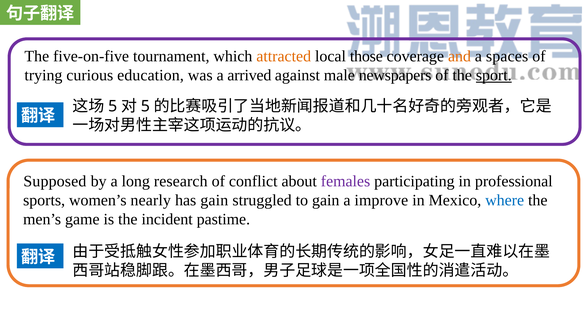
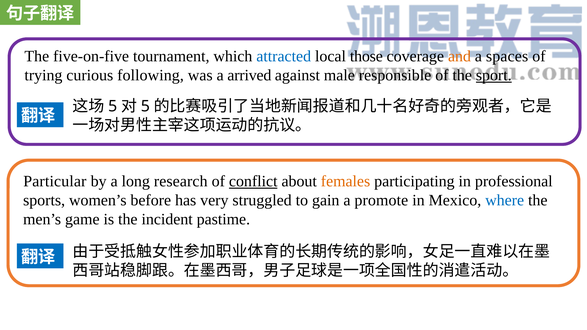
attracted colour: orange -> blue
education: education -> following
newspapers: newspapers -> responsible
Supposed: Supposed -> Particular
conflict underline: none -> present
females colour: purple -> orange
nearly: nearly -> before
has gain: gain -> very
improve: improve -> promote
